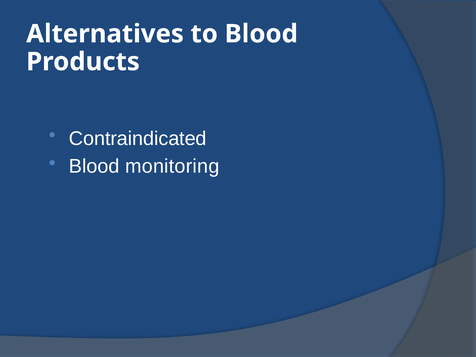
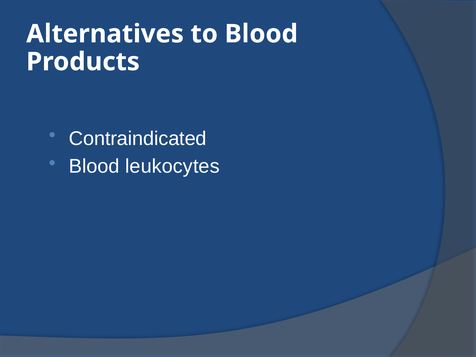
monitoring: monitoring -> leukocytes
